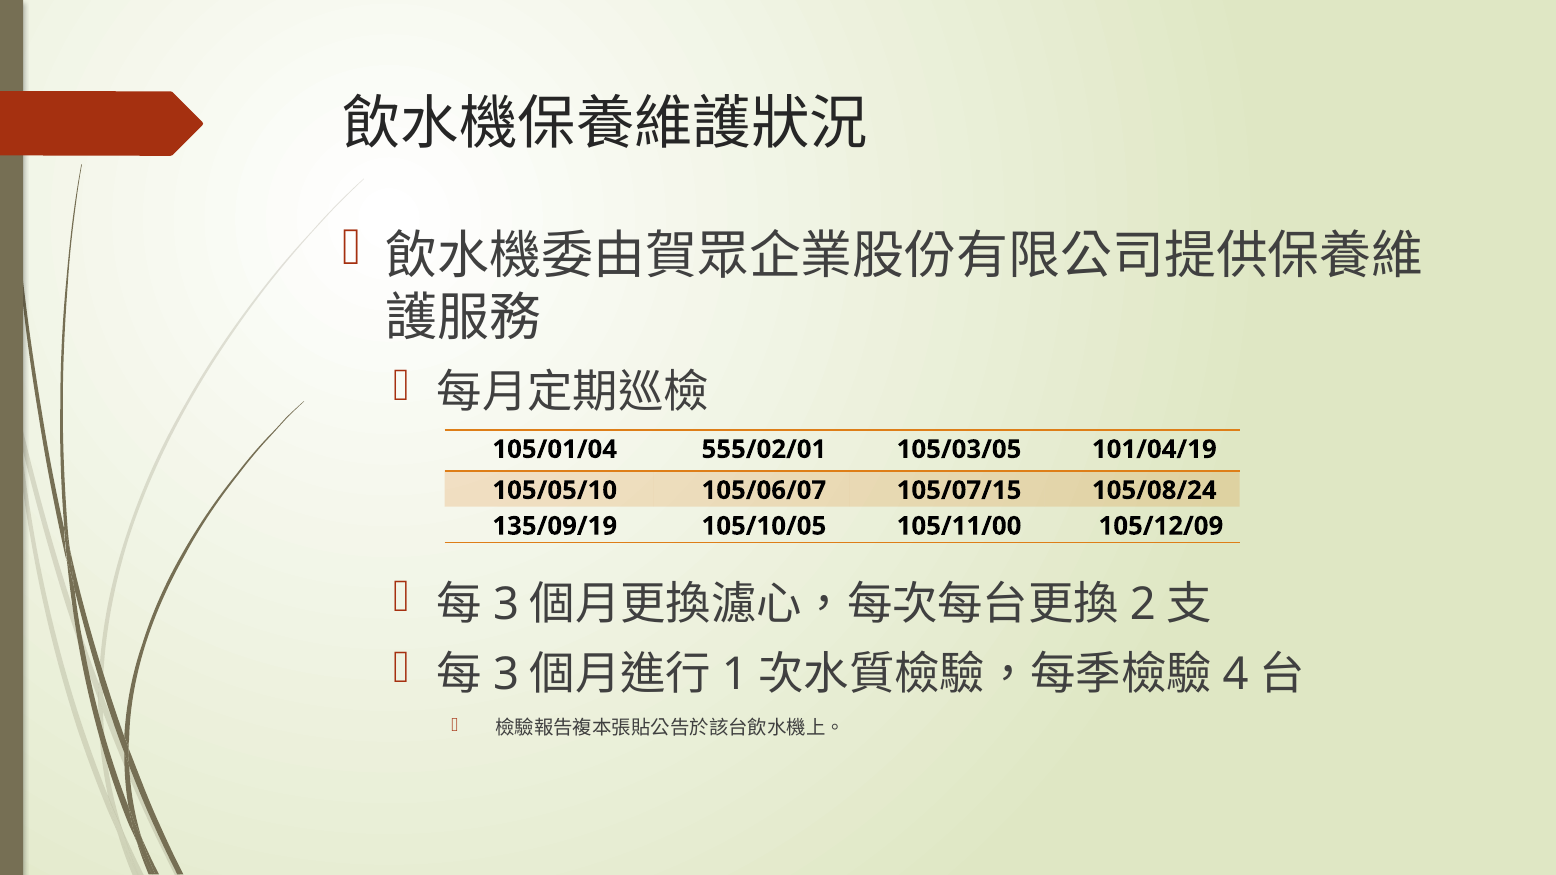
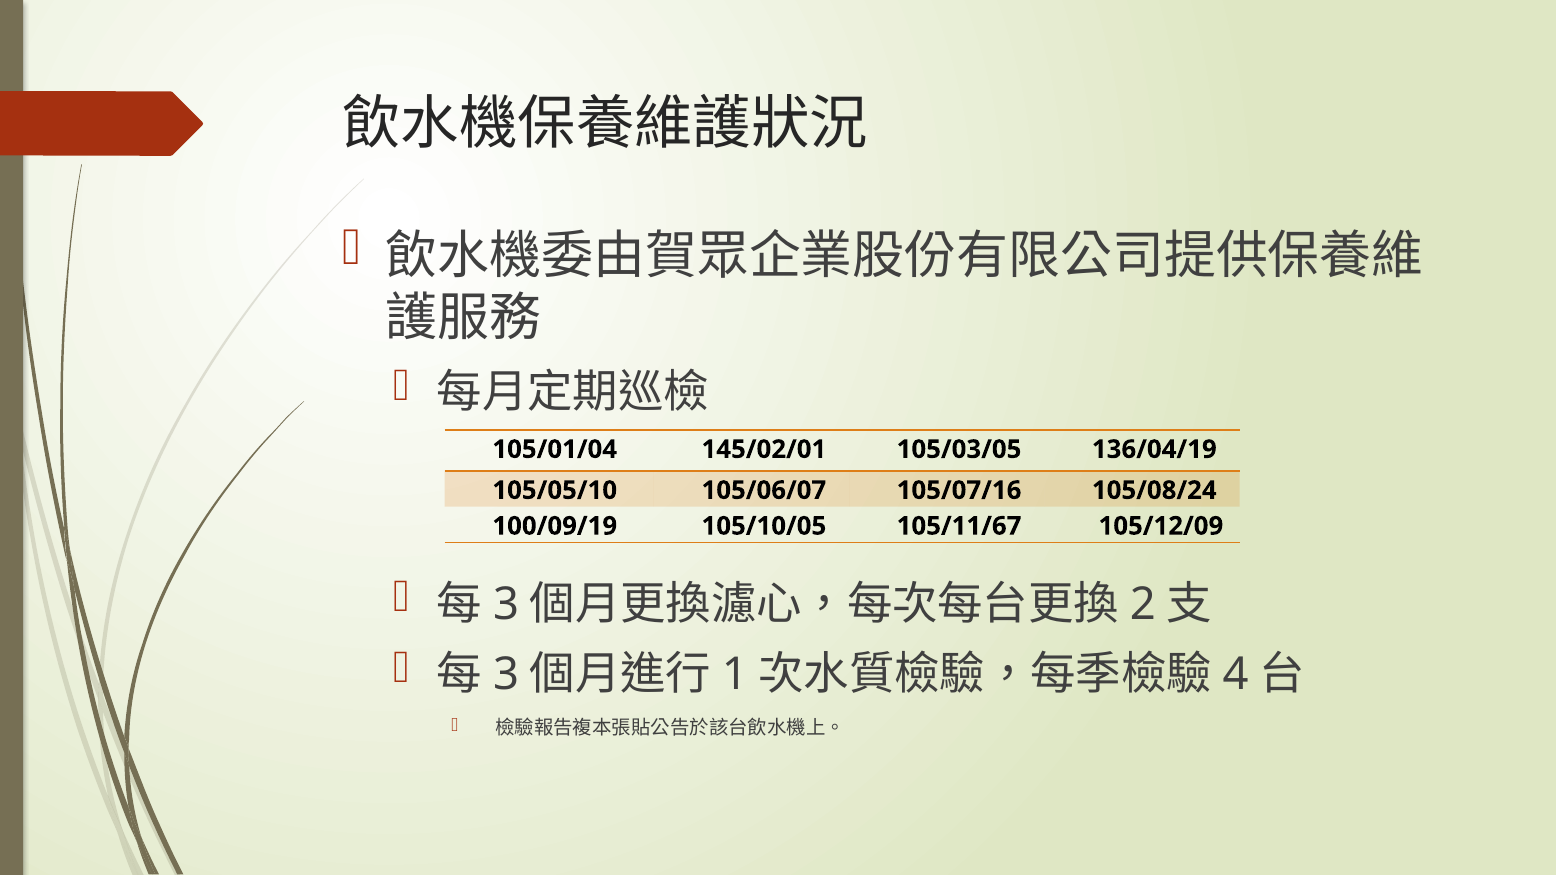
555/02/01: 555/02/01 -> 145/02/01
101/04/19: 101/04/19 -> 136/04/19
105/07/15: 105/07/15 -> 105/07/16
135/09/19: 135/09/19 -> 100/09/19
105/11/00: 105/11/00 -> 105/11/67
